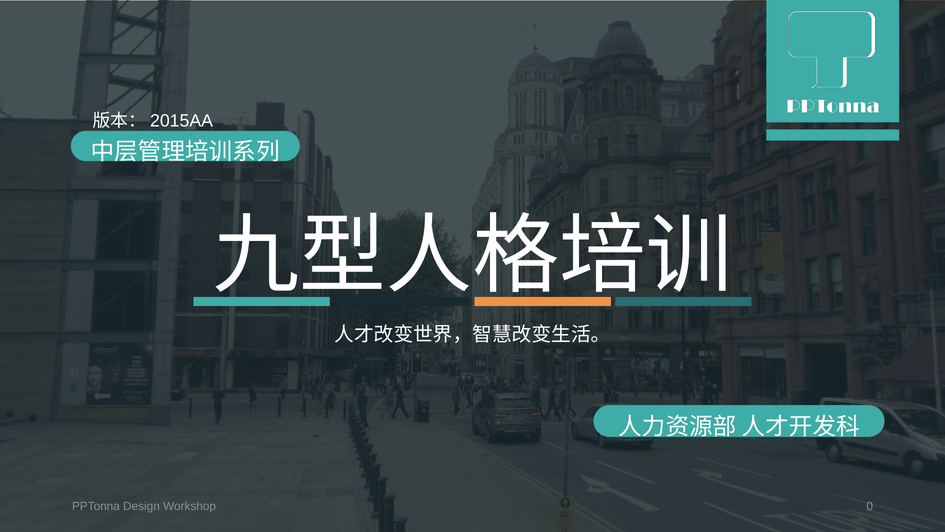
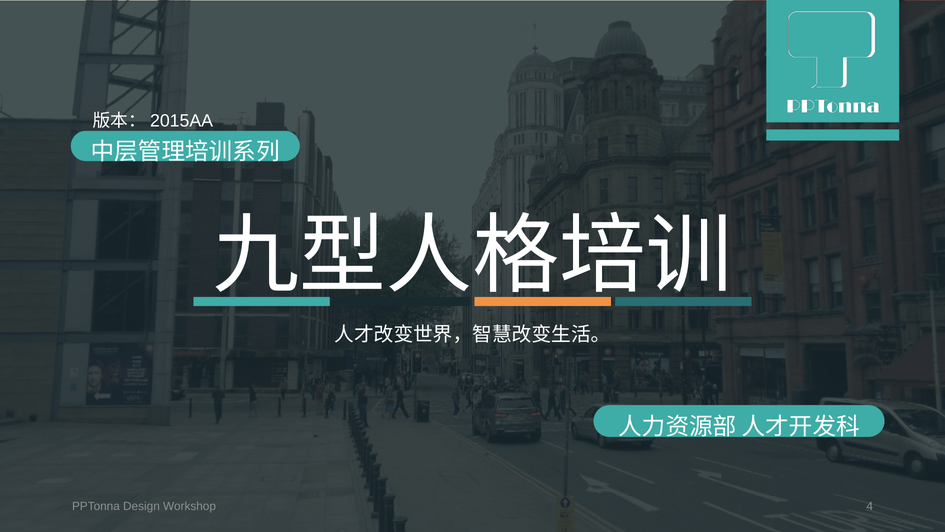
0: 0 -> 4
